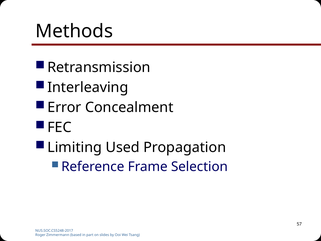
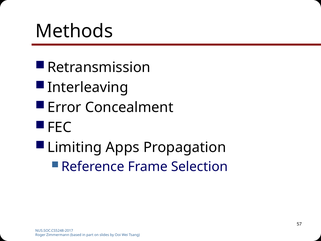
Used: Used -> Apps
